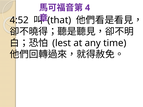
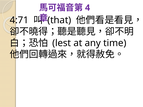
4:52: 4:52 -> 4:71
